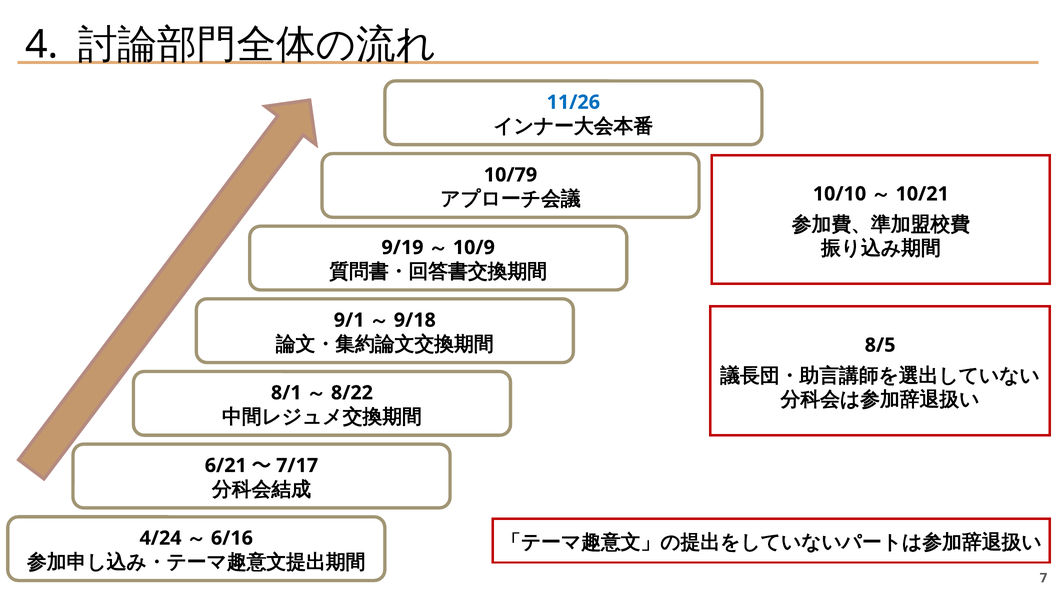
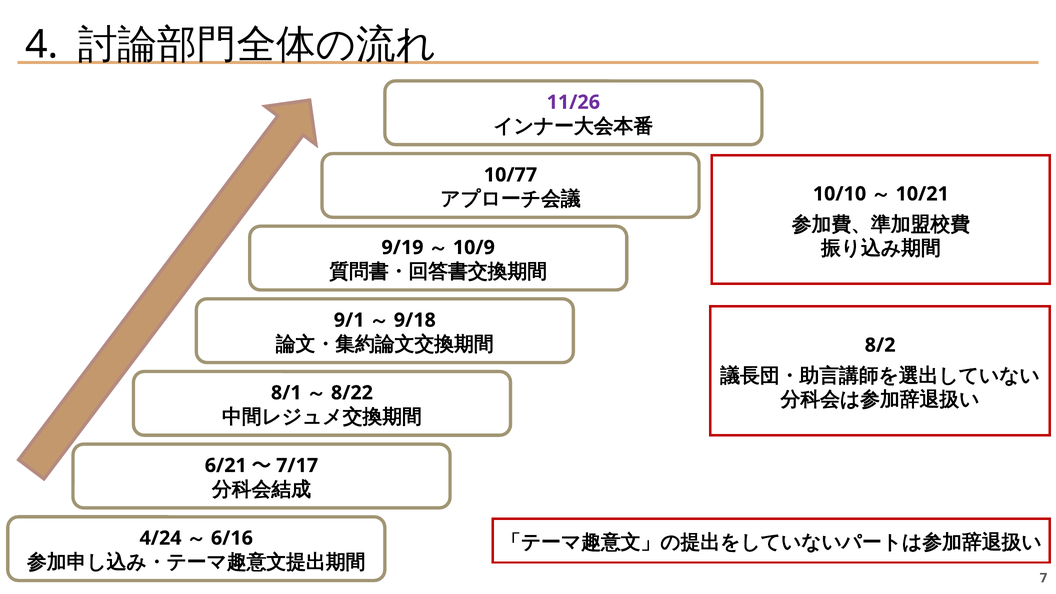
11/26 colour: blue -> purple
10/79: 10/79 -> 10/77
8/5: 8/5 -> 8/2
